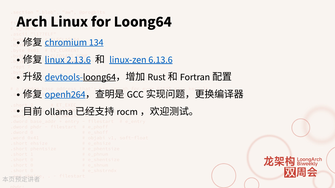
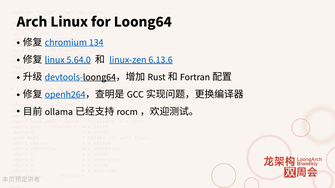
2.13.6: 2.13.6 -> 5.64.0
